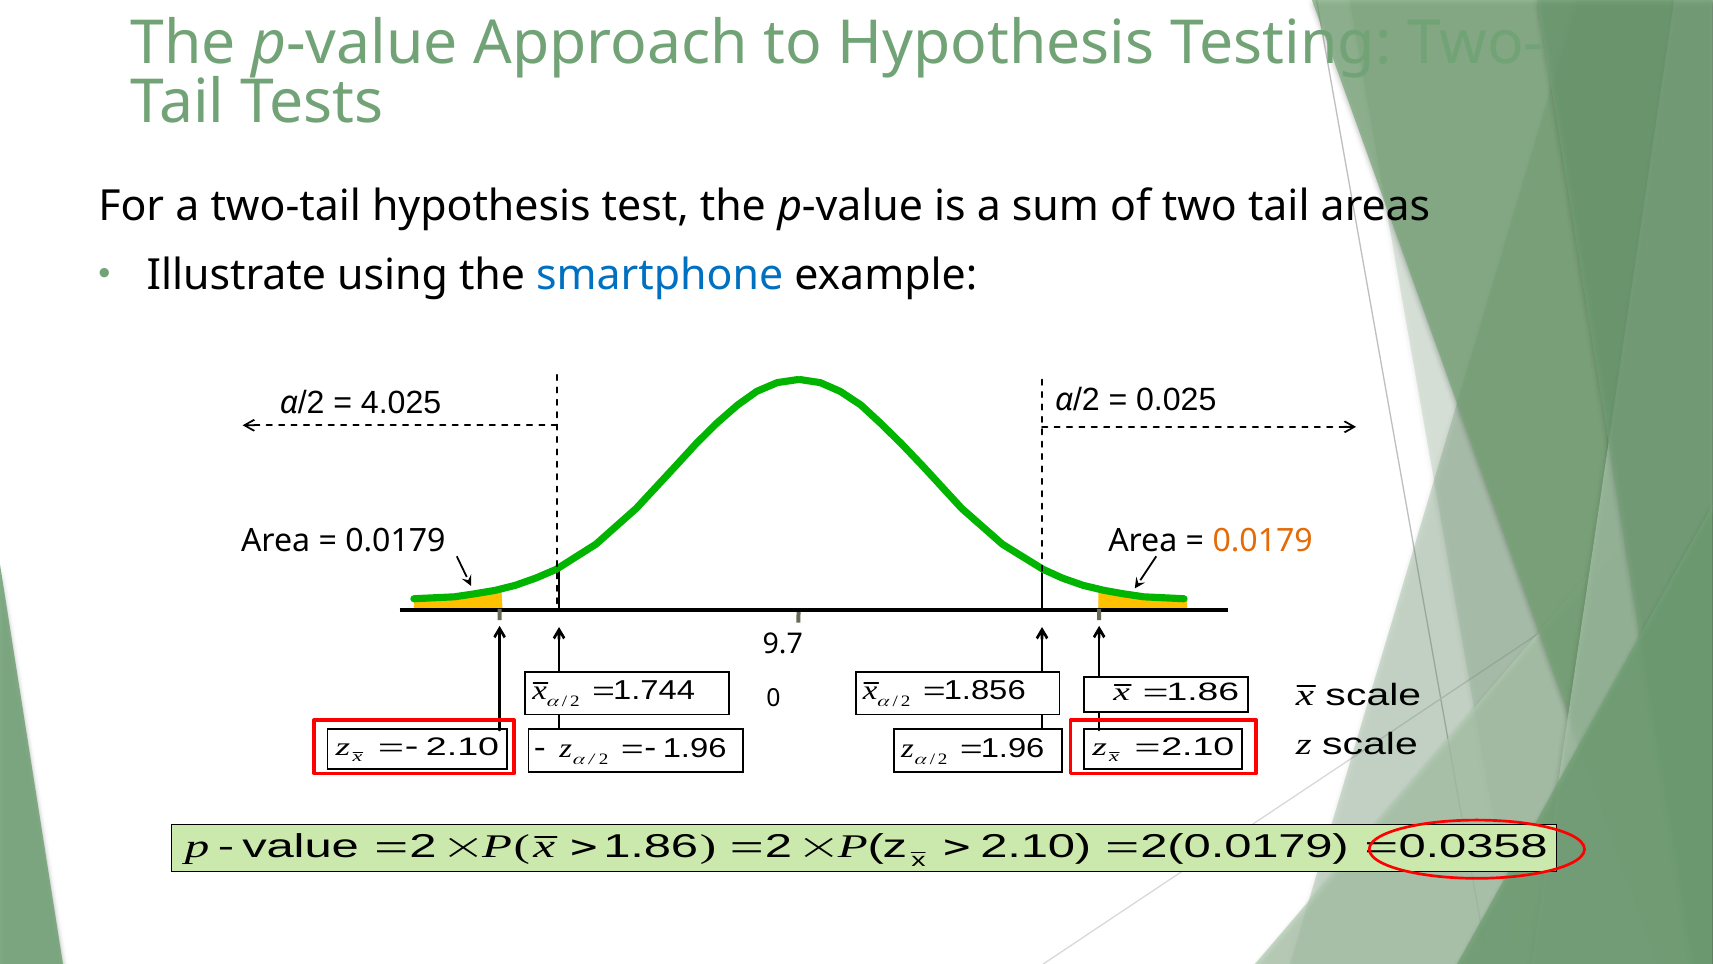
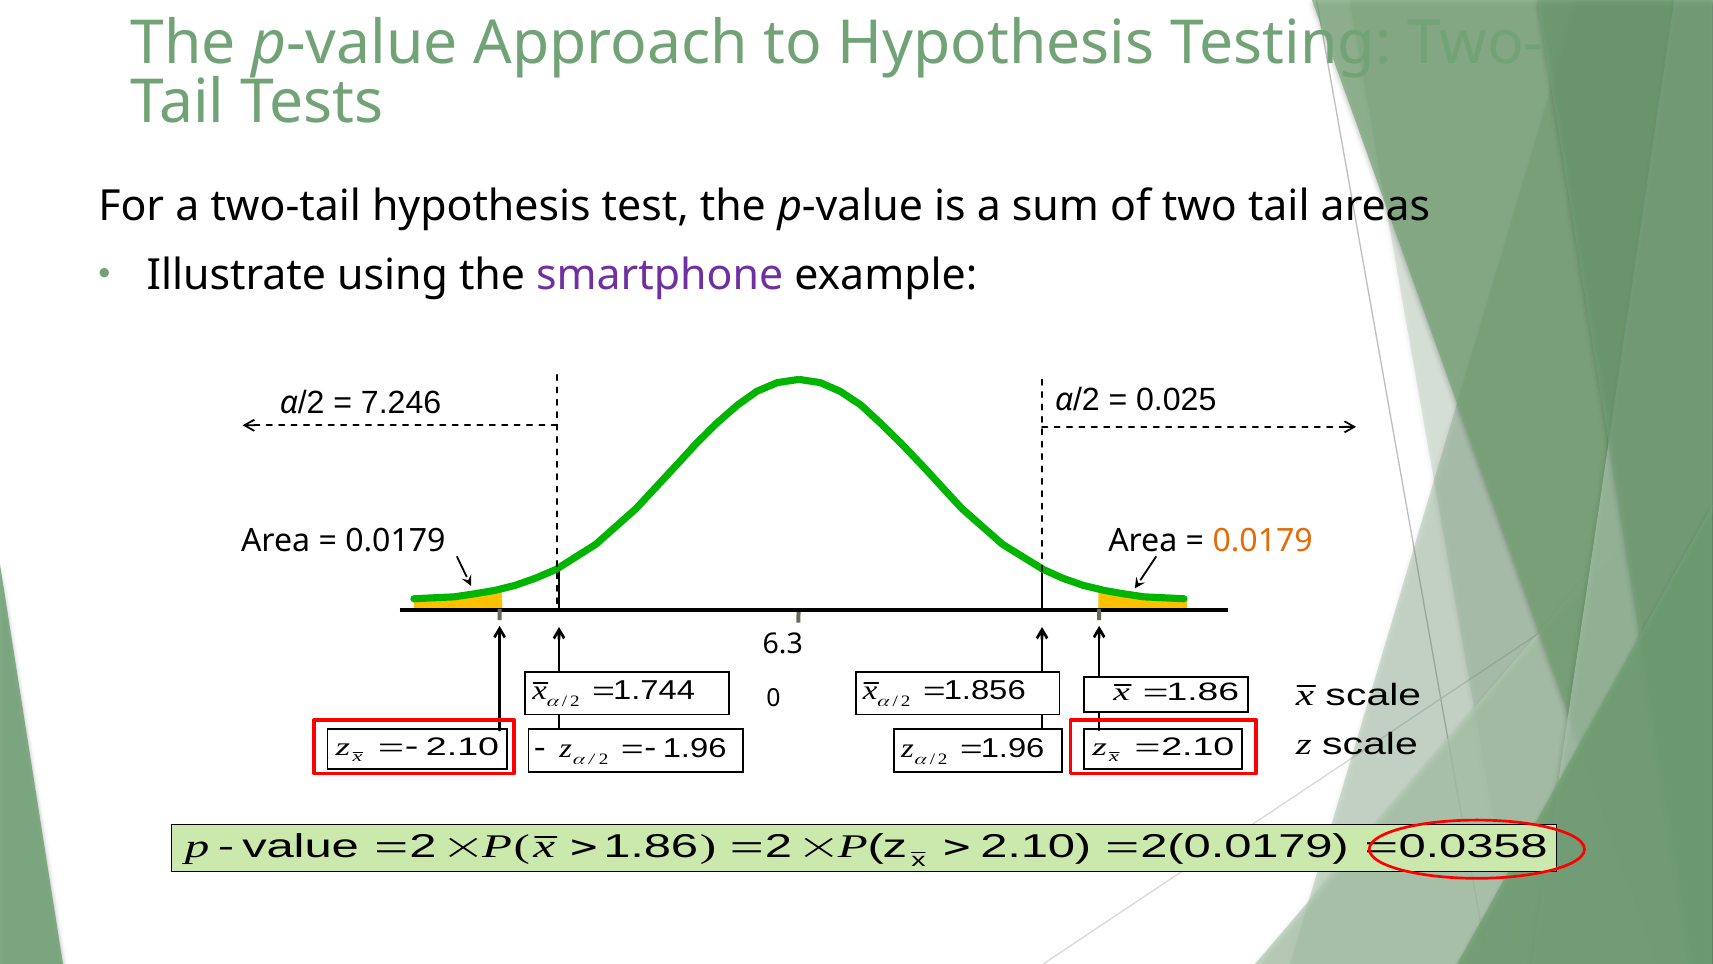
smartphone colour: blue -> purple
4.025: 4.025 -> 7.246
9.7: 9.7 -> 6.3
